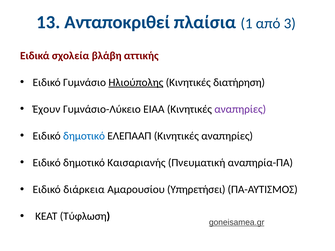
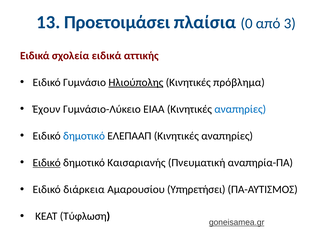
Ανταποκριθεί: Ανταποκριθεί -> Προετοιμάσει
1: 1 -> 0
σχολεία βλάβη: βλάβη -> ειδικά
διατήρηση: διατήρηση -> πρόβληµα
αναπηρίες at (240, 109) colour: purple -> blue
Ειδικό at (47, 163) underline: none -> present
